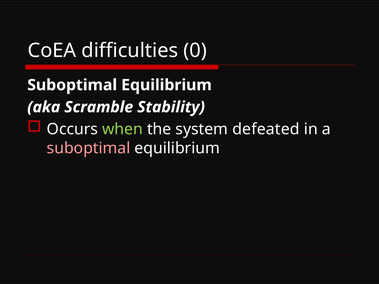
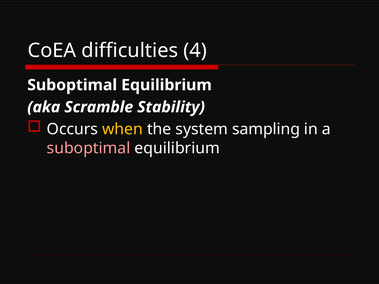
0: 0 -> 4
when colour: light green -> yellow
defeated: defeated -> sampling
